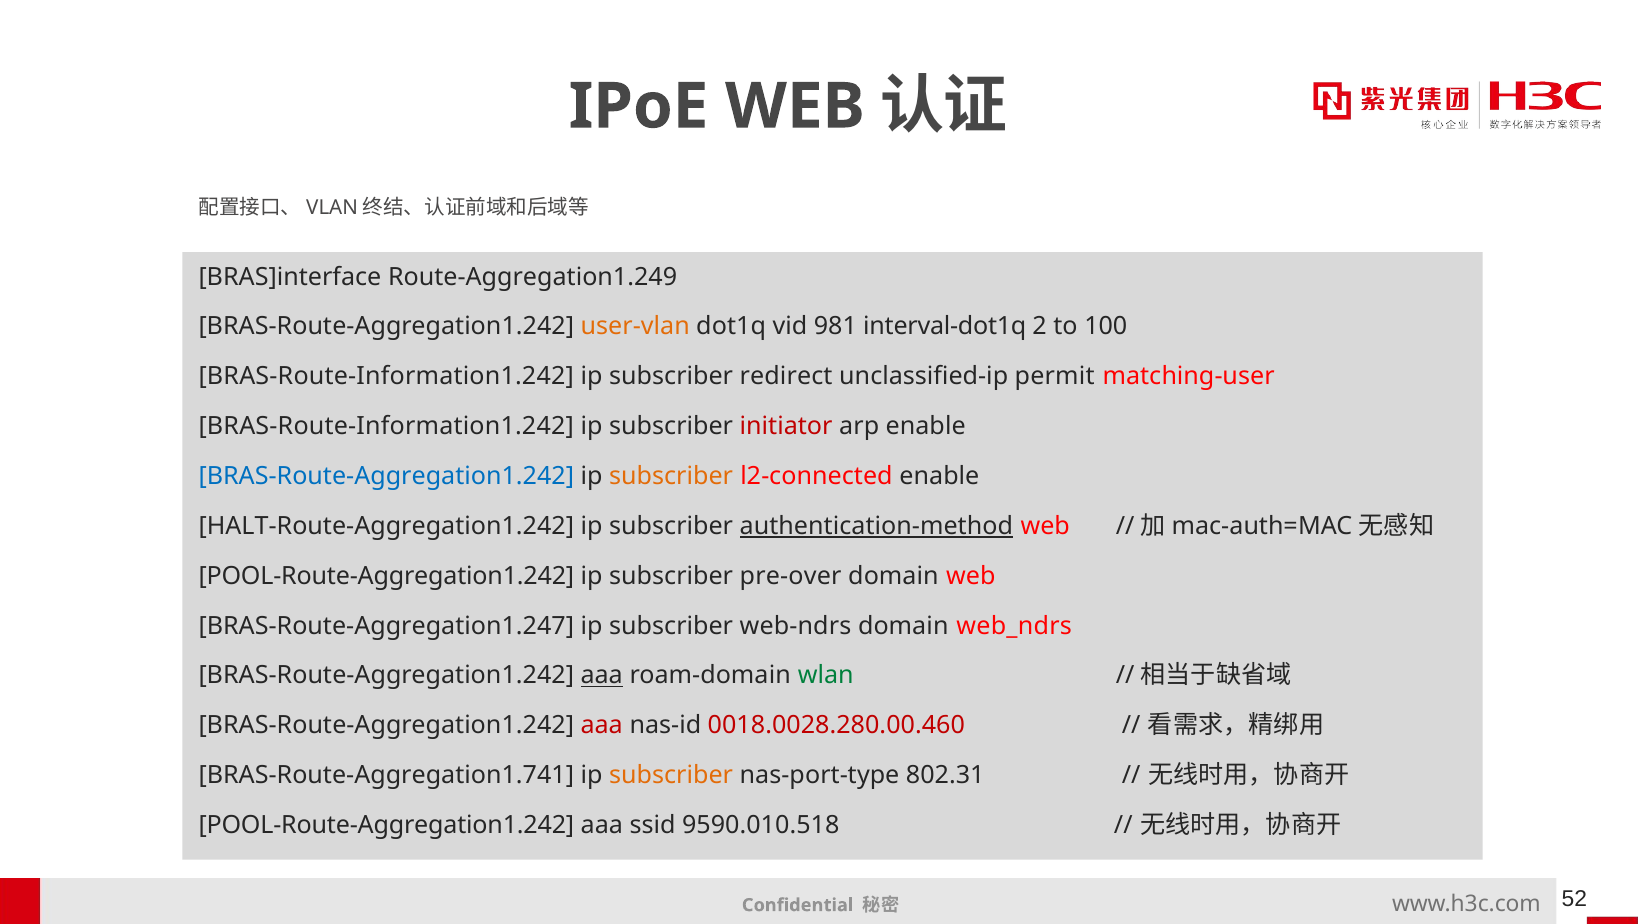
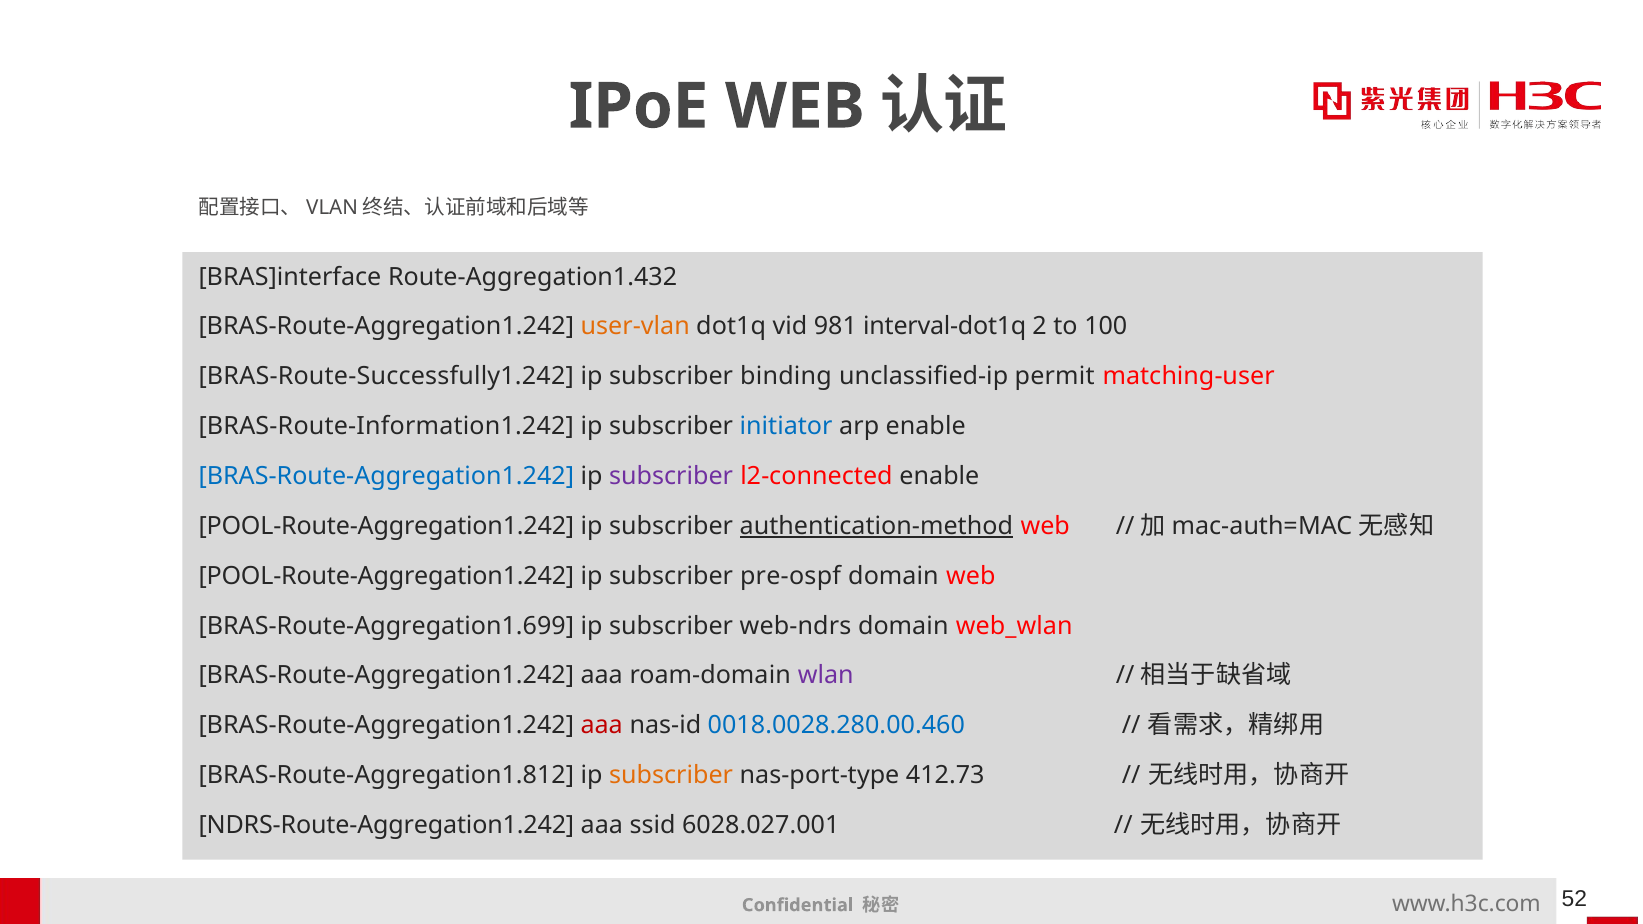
Route-Aggregation1.249: Route-Aggregation1.249 -> Route-Aggregation1.432
BRAS-Route-Information1.242 at (386, 377): BRAS-Route-Information1.242 -> BRAS-Route-Successfully1.242
redirect: redirect -> binding
initiator colour: red -> blue
subscriber at (671, 476) colour: orange -> purple
HALT-Route-Aggregation1.242 at (386, 526): HALT-Route-Aggregation1.242 -> POOL-Route-Aggregation1.242
pre-over: pre-over -> pre-ospf
BRAS-Route-Aggregation1.247: BRAS-Route-Aggregation1.247 -> BRAS-Route-Aggregation1.699
web_ndrs: web_ndrs -> web_wlan
aaa at (602, 676) underline: present -> none
wlan colour: green -> purple
0018.0028.280.00.460 colour: red -> blue
BRAS-Route-Aggregation1.741: BRAS-Route-Aggregation1.741 -> BRAS-Route-Aggregation1.812
802.31: 802.31 -> 412.73
POOL-Route-Aggregation1.242 at (386, 825): POOL-Route-Aggregation1.242 -> NDRS-Route-Aggregation1.242
9590.010.518: 9590.010.518 -> 6028.027.001
